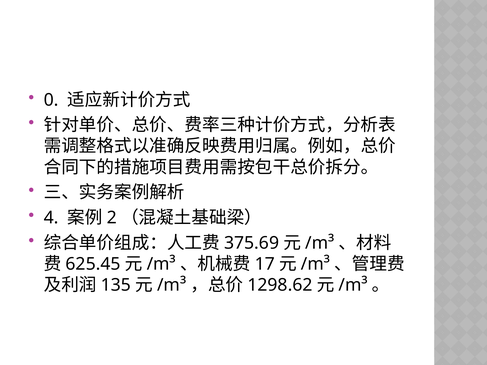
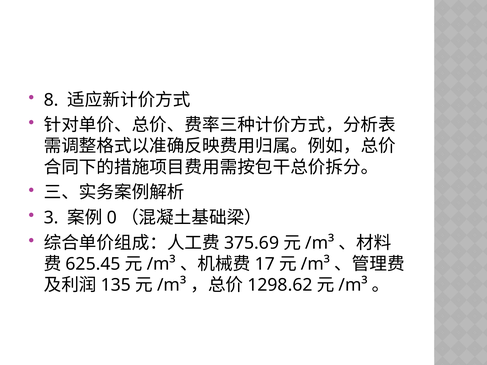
0: 0 -> 8
4: 4 -> 3
2: 2 -> 0
